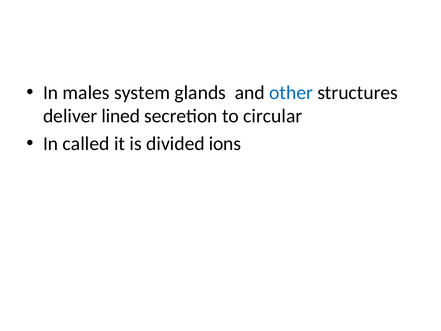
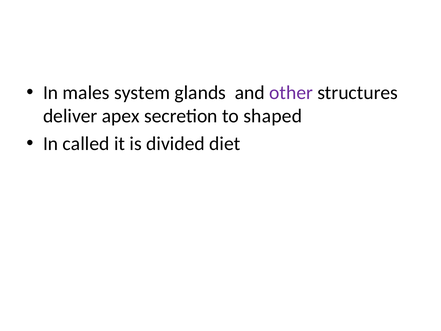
other colour: blue -> purple
lined: lined -> apex
circular: circular -> shaped
ions: ions -> diet
